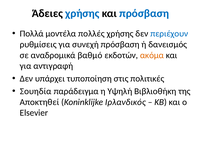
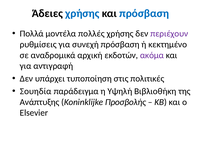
περιέχουν colour: blue -> purple
δανεισμός: δανεισμός -> κεκτημένο
βαθμό: βαθμό -> αρχική
ακόμα colour: orange -> purple
Αποκτηθεί: Αποκτηθεί -> Ανάπτυξης
Ιρλανδικός: Ιρλανδικός -> Προσβολής
